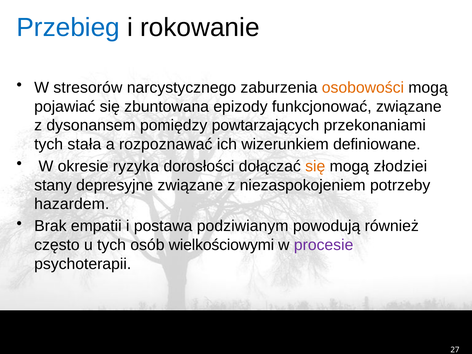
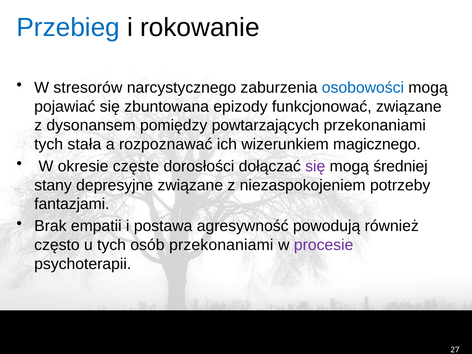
osobowości colour: orange -> blue
definiowane: definiowane -> magicznego
ryzyka: ryzyka -> częste
się at (315, 166) colour: orange -> purple
złodziei: złodziei -> średniej
hazardem: hazardem -> fantazjami
podziwianym: podziwianym -> agresywność
osób wielkościowymi: wielkościowymi -> przekonaniami
